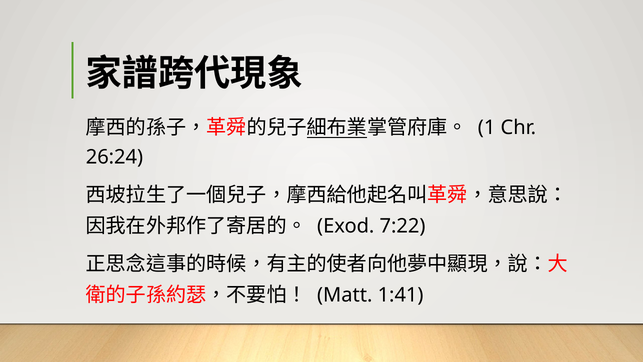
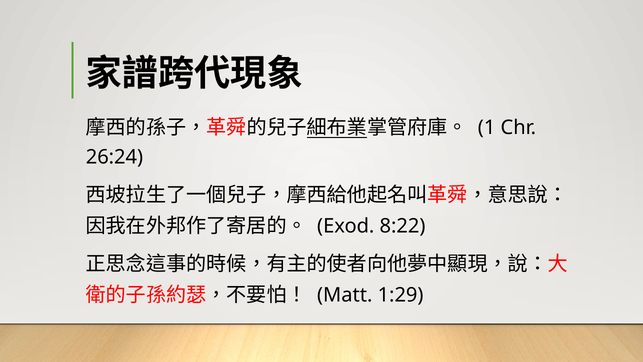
7:22: 7:22 -> 8:22
1:41: 1:41 -> 1:29
